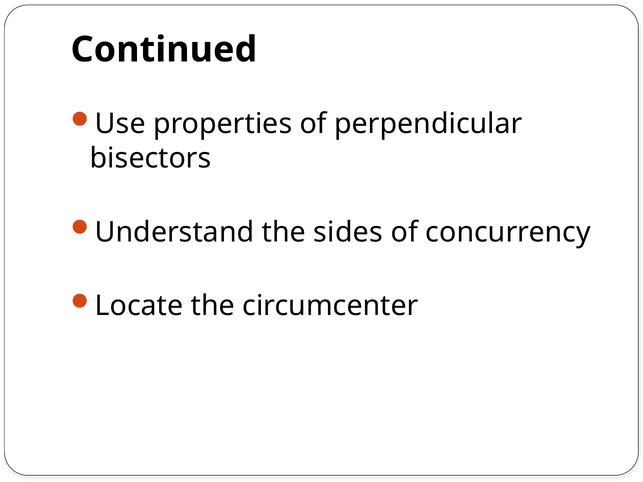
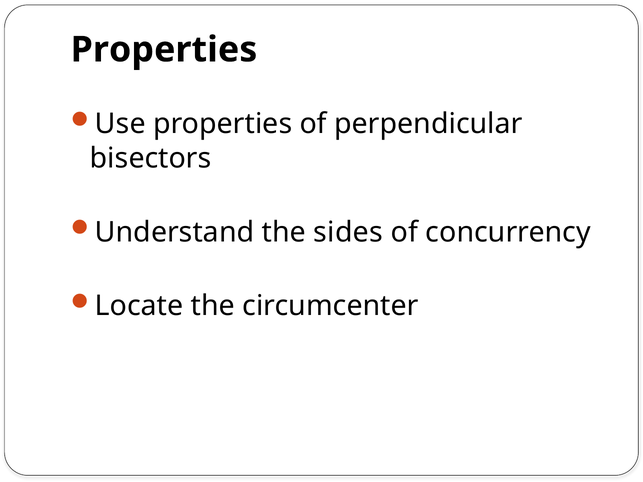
Continued at (164, 50): Continued -> Properties
